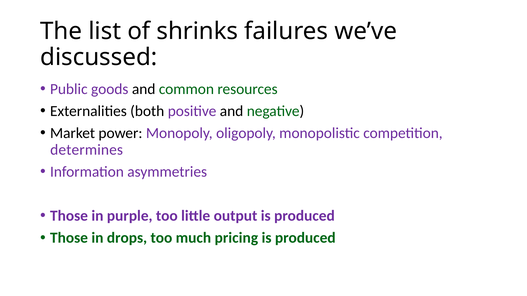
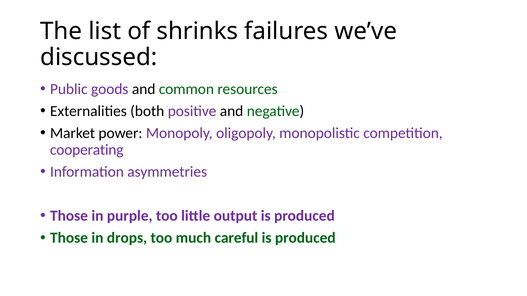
determines: determines -> cooperating
pricing: pricing -> careful
